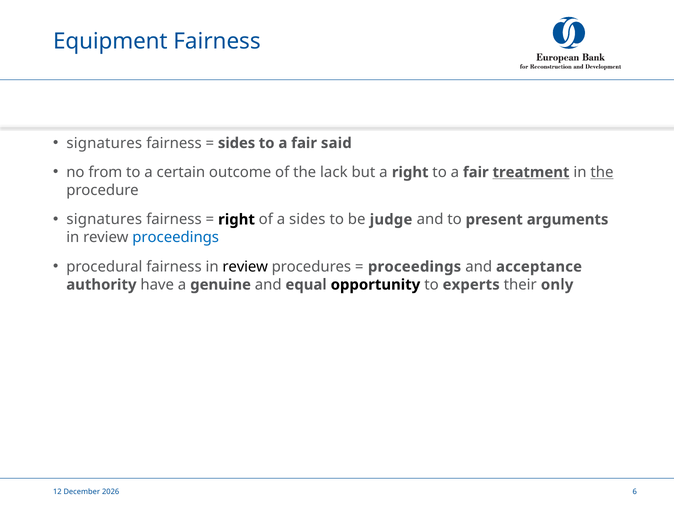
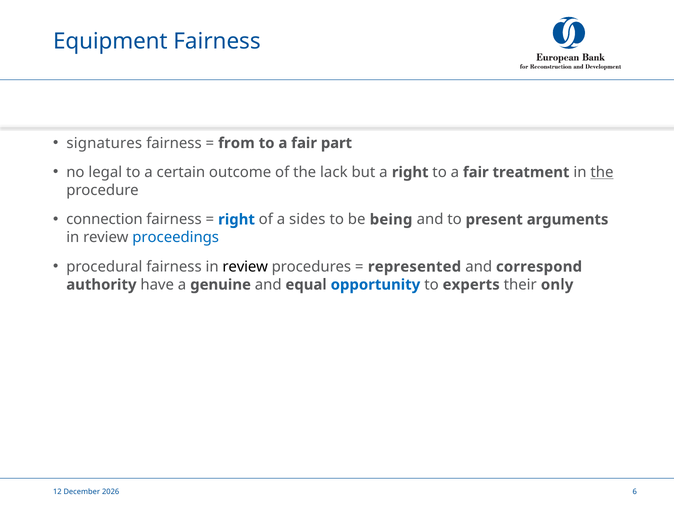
sides at (237, 143): sides -> from
said: said -> part
from: from -> legal
treatment underline: present -> none
signatures at (104, 219): signatures -> connection
right at (237, 219) colour: black -> blue
judge: judge -> being
proceedings at (415, 266): proceedings -> represented
acceptance: acceptance -> correspond
opportunity colour: black -> blue
